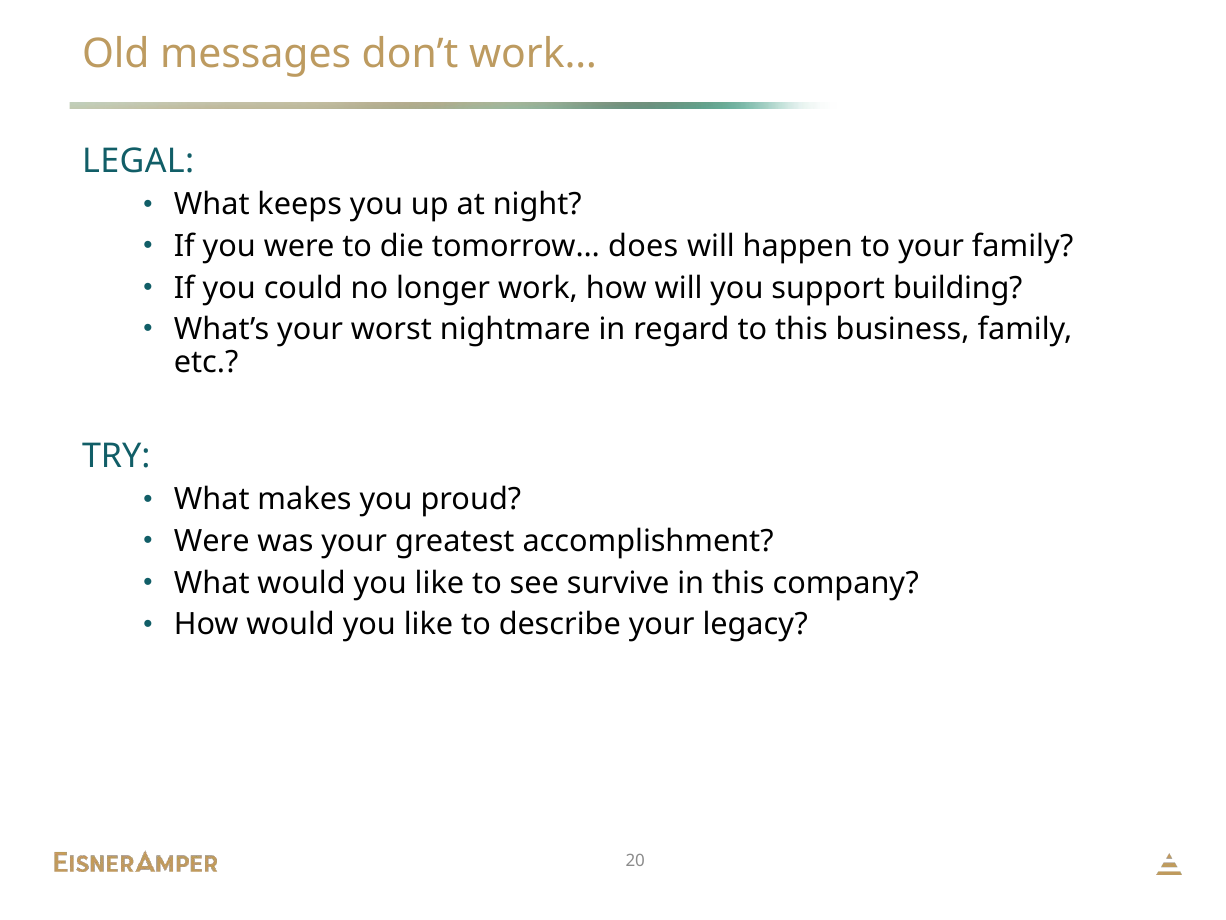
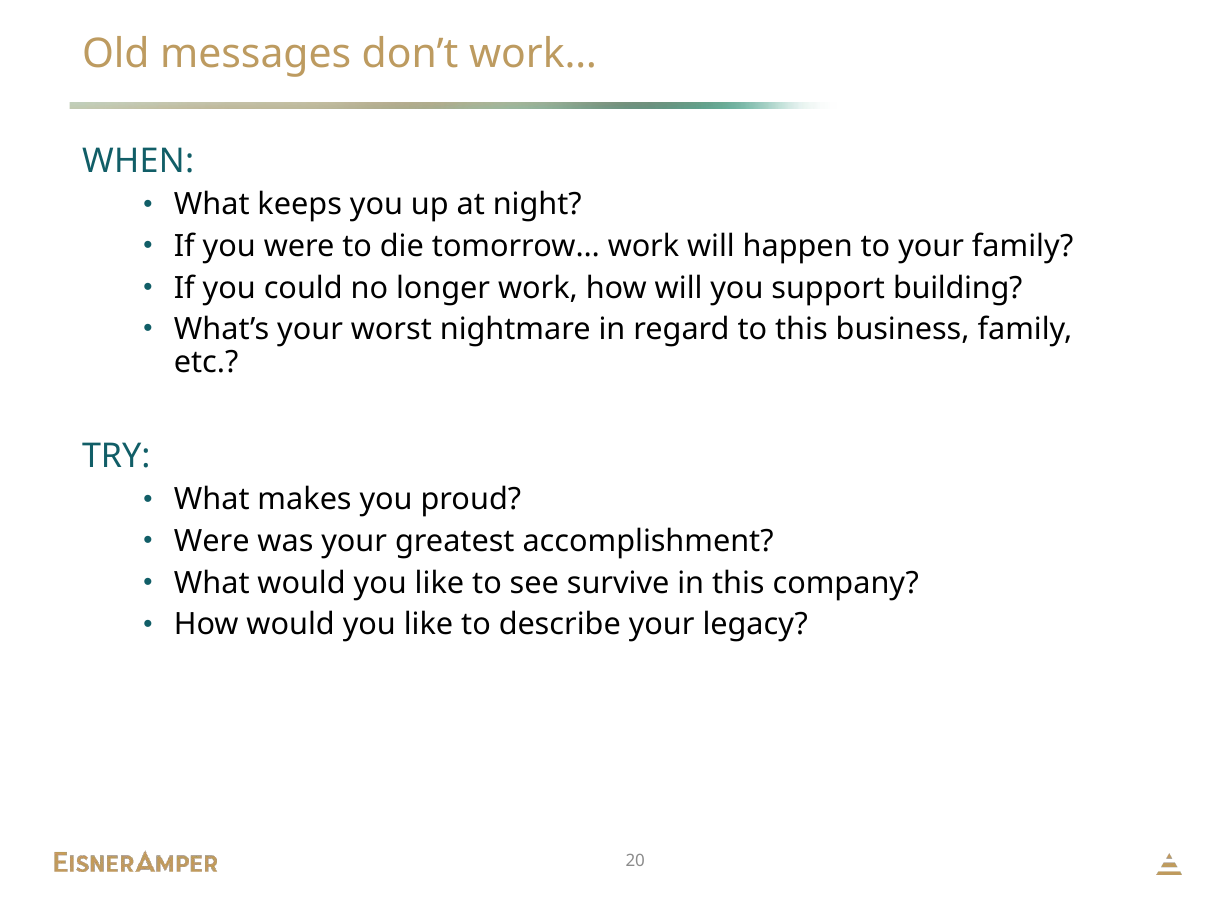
LEGAL: LEGAL -> WHEN
tomorrow… does: does -> work
